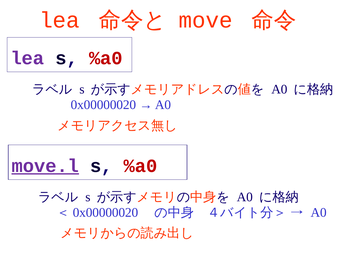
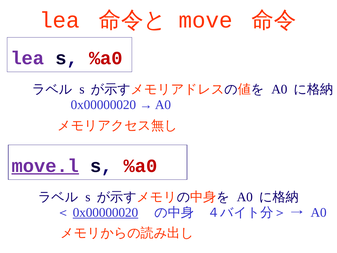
0x00000020 at (105, 212) underline: none -> present
